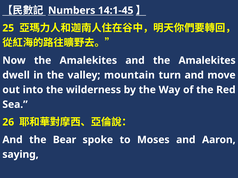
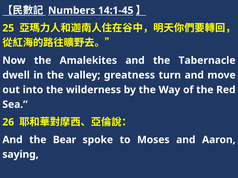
and the Amalekites: Amalekites -> Tabernacle
mountain: mountain -> greatness
